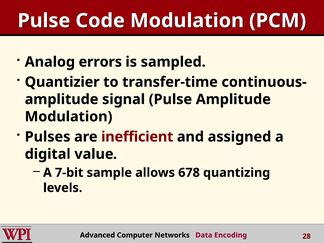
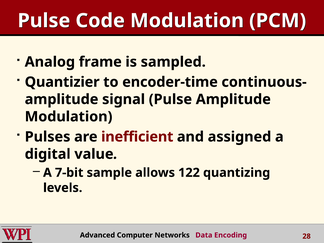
errors: errors -> frame
transfer-time: transfer-time -> encoder-time
678: 678 -> 122
